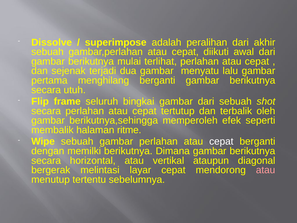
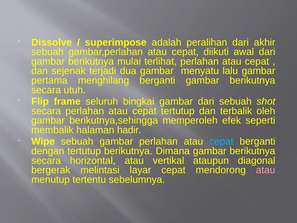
ritme: ritme -> hadir
cepat at (221, 141) colour: white -> light blue
dengan memilki: memilki -> tertutup
